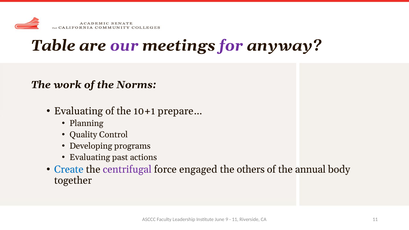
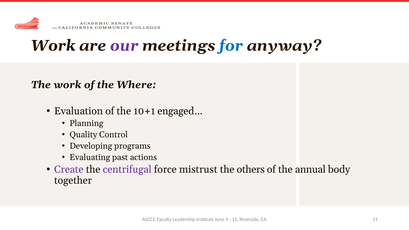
Table at (53, 46): Table -> Work
for colour: purple -> blue
Norms: Norms -> Where
Evaluating at (79, 111): Evaluating -> Evaluation
prepare…: prepare… -> engaged…
Create colour: blue -> purple
engaged: engaged -> mistrust
